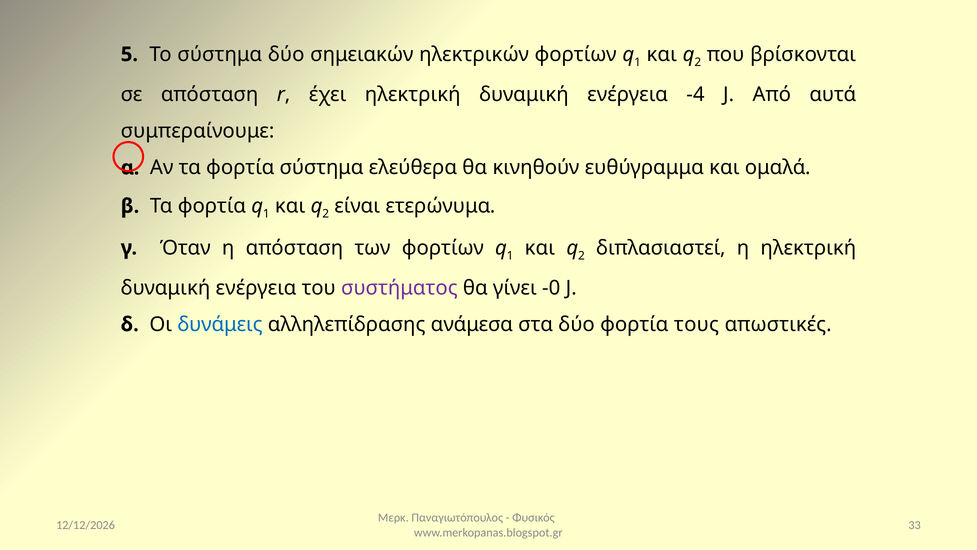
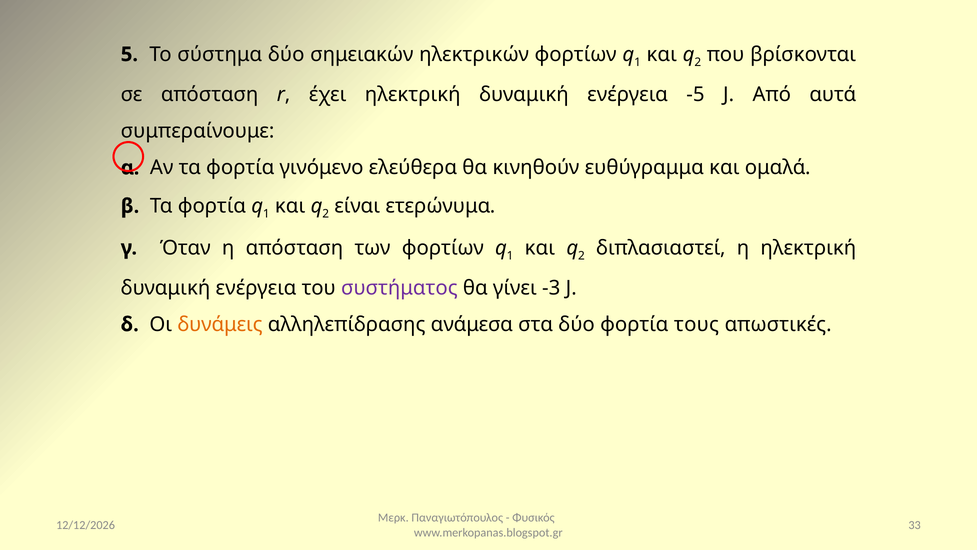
-4: -4 -> -5
φορτία σύστημα: σύστημα -> γινόμενο
-0: -0 -> -3
δυνάμεις colour: blue -> orange
